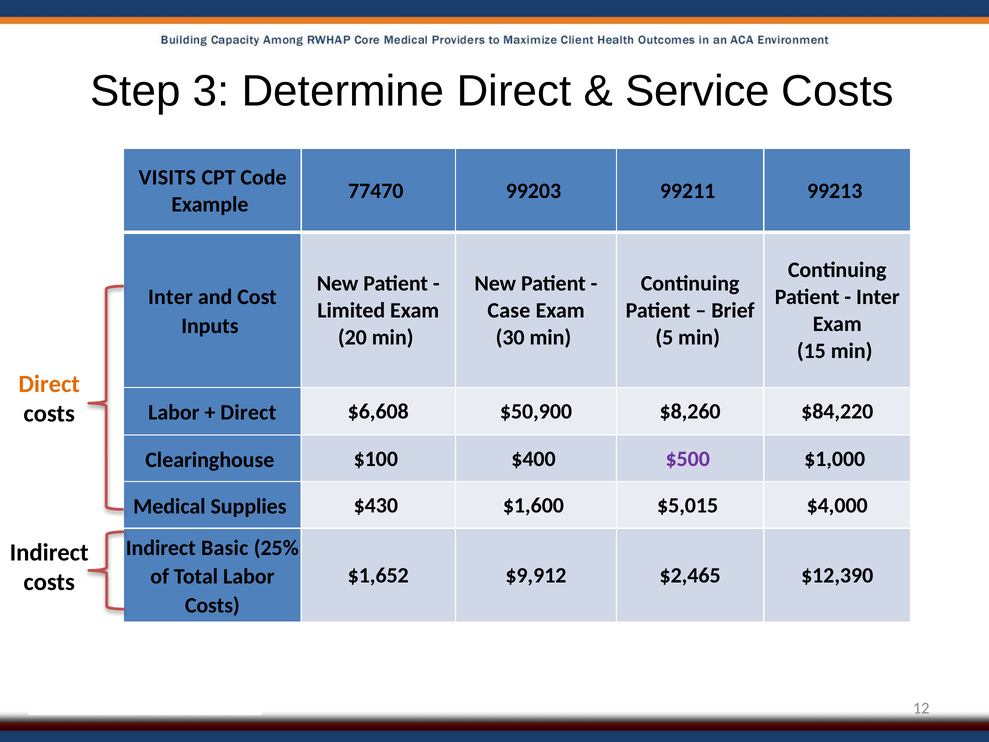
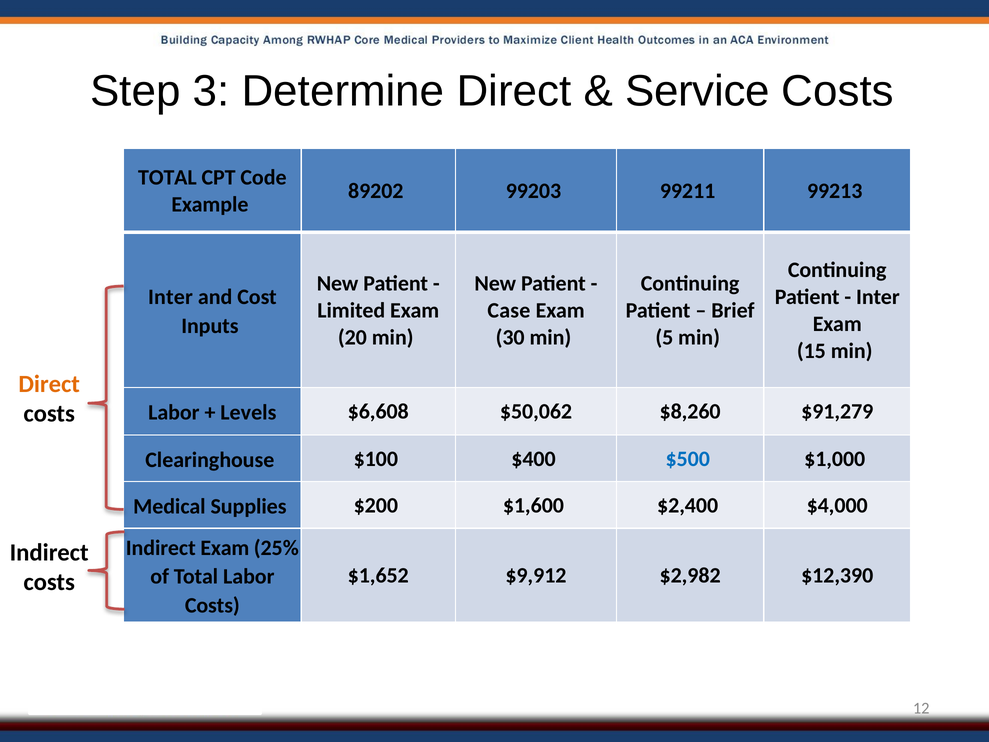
VISITS at (167, 177): VISITS -> TOTAL
77470: 77470 -> 89202
Direct at (248, 413): Direct -> Levels
$50,900: $50,900 -> $50,062
$84,220: $84,220 -> $91,279
$500 colour: purple -> blue
$430: $430 -> $200
$5,015: $5,015 -> $2,400
Indirect Basic: Basic -> Exam
$2,465: $2,465 -> $2,982
